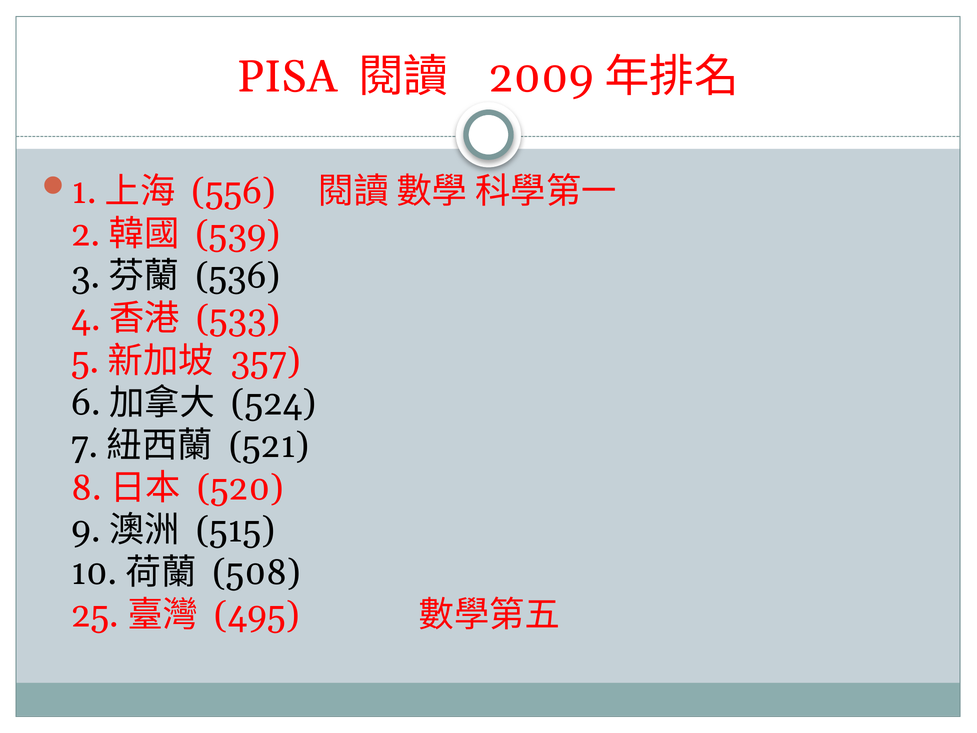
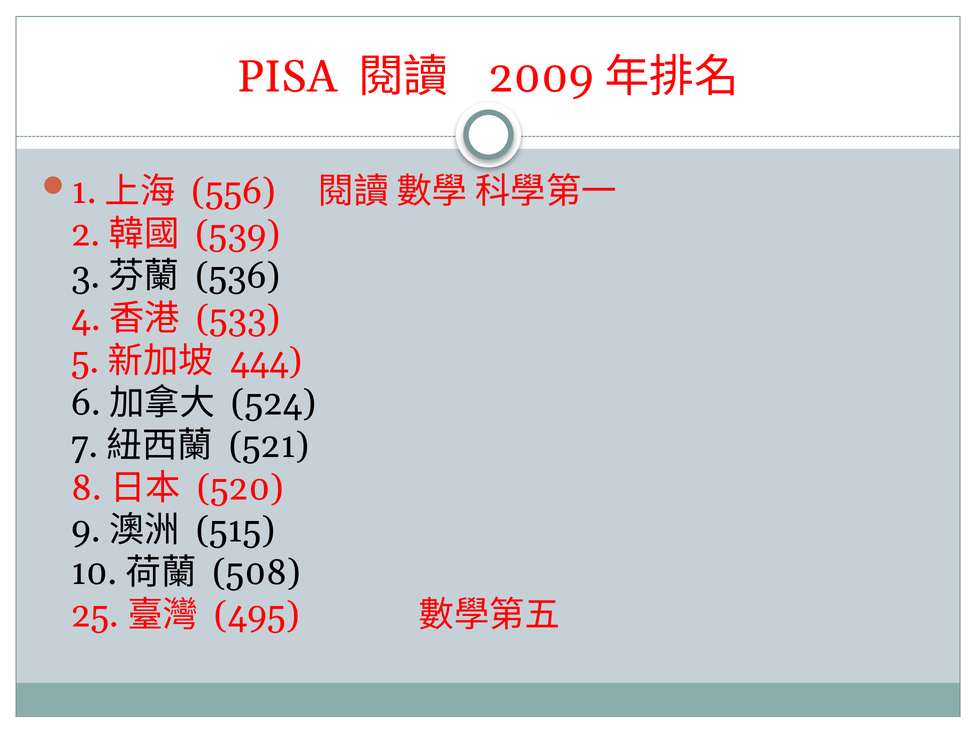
357: 357 -> 444
